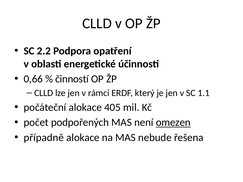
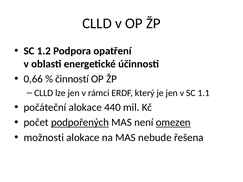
2.2: 2.2 -> 1.2
405: 405 -> 440
podpořených underline: none -> present
případně: případně -> možnosti
